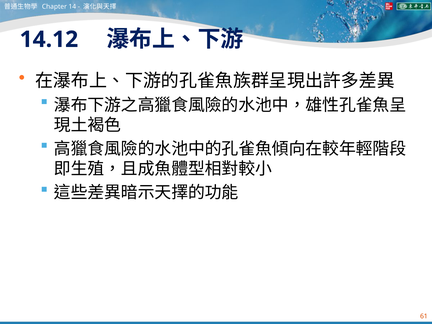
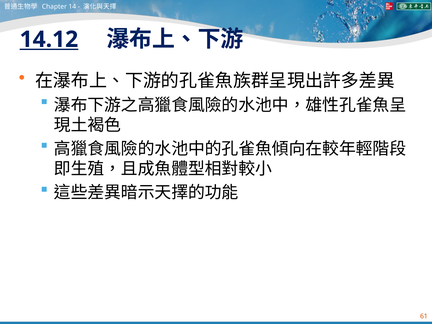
14.12 underline: none -> present
